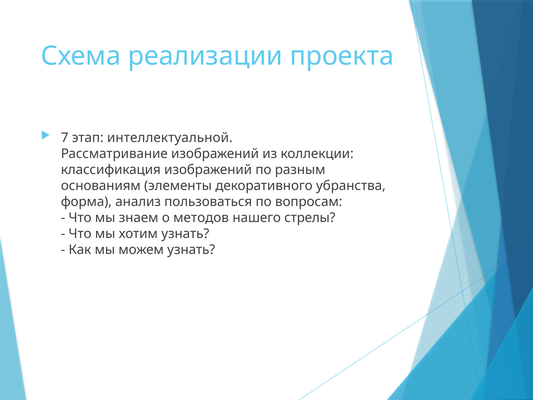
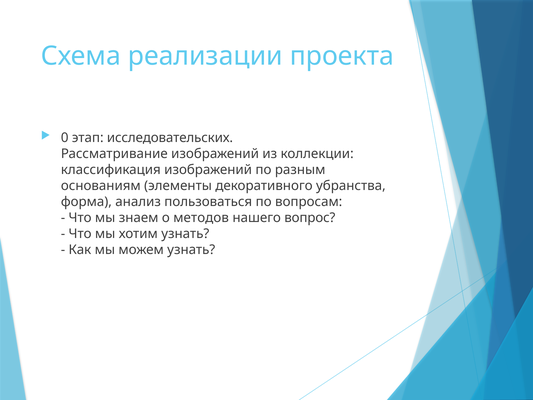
7: 7 -> 0
интеллектуальной: интеллектуальной -> исследовательских
стрелы: стрелы -> вопрос
